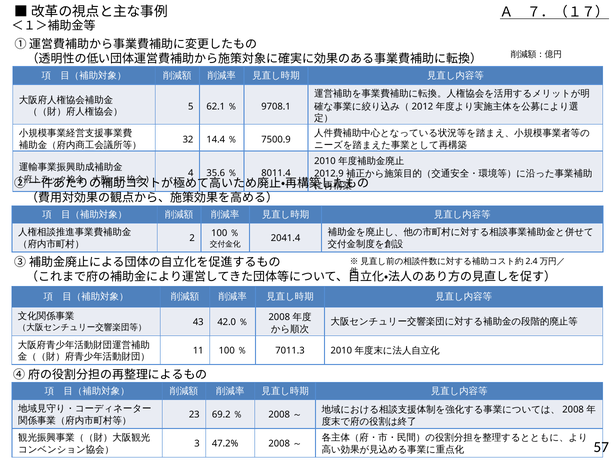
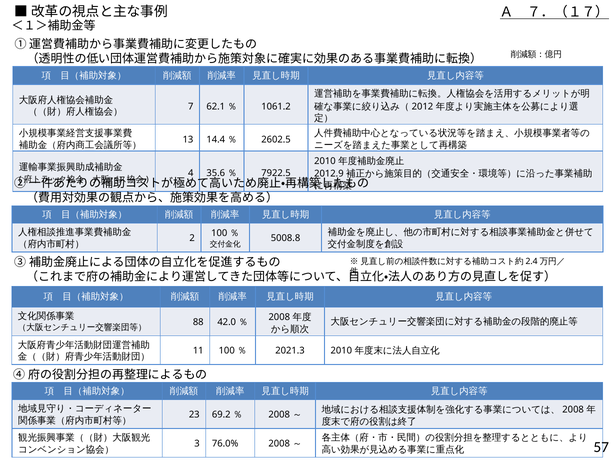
5: 5 -> 7
9708.1: 9708.1 -> 1061.2
32: 32 -> 13
7500.9: 7500.9 -> 2602.5
8011.4: 8011.4 -> 7922.5
2041.4: 2041.4 -> 5008.8
43: 43 -> 88
7011.3: 7011.3 -> 2021.3
47.2%: 47.2% -> 76.0%
